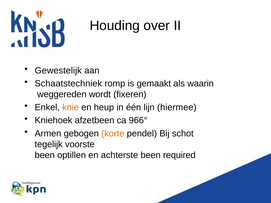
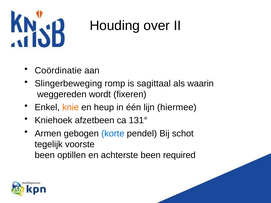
Gewestelijk: Gewestelijk -> Coördinatie
Schaatstechniek: Schaatstechniek -> Slingerbeweging
gemaakt: gemaakt -> sagittaal
966°: 966° -> 131°
korte colour: orange -> blue
